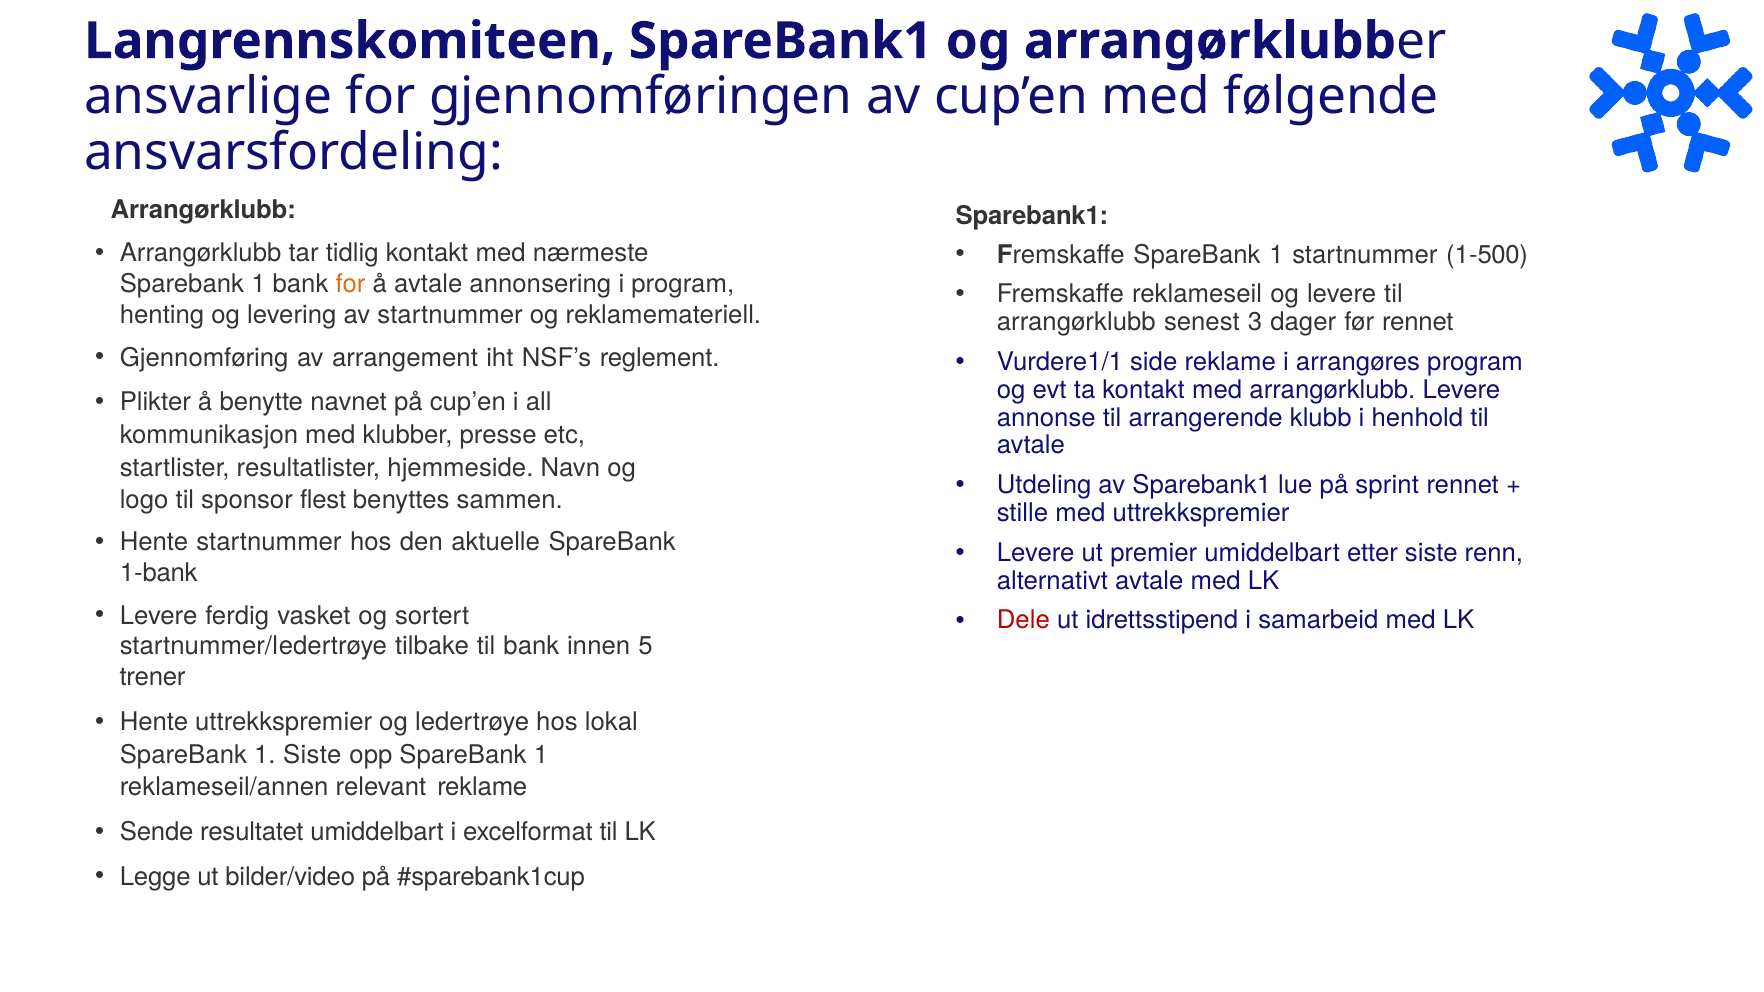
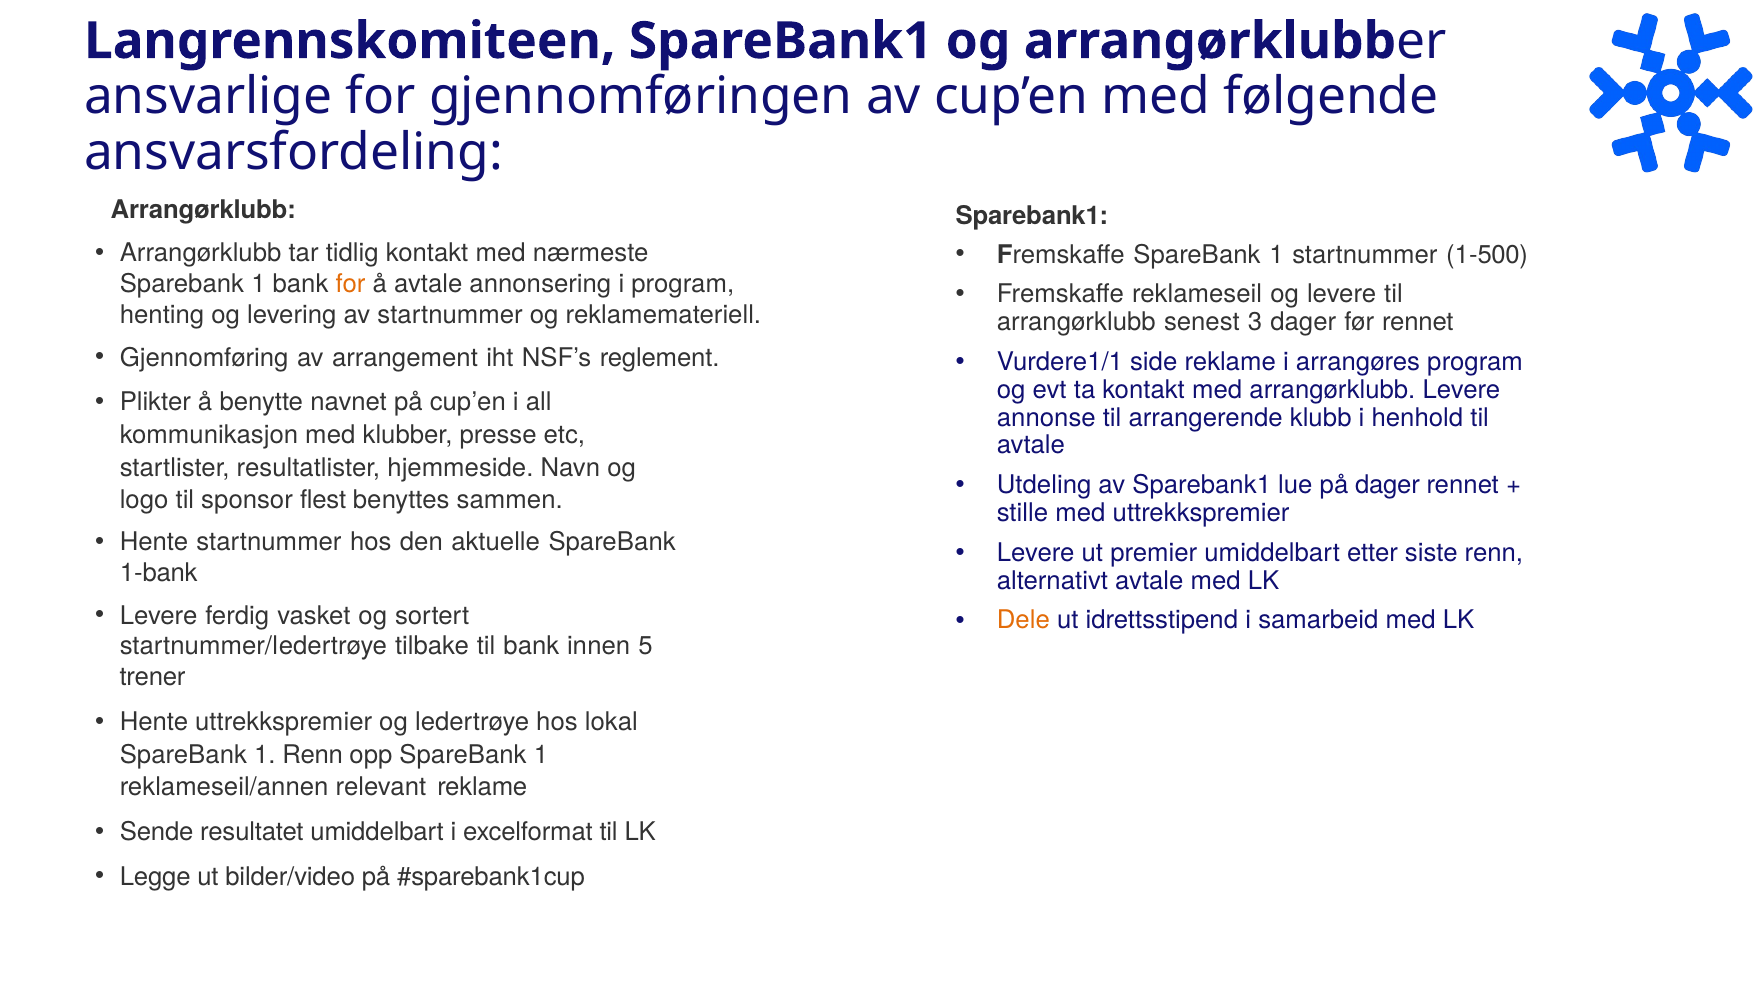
på sprint: sprint -> dager
Dele colour: red -> orange
1 Siste: Siste -> Renn
